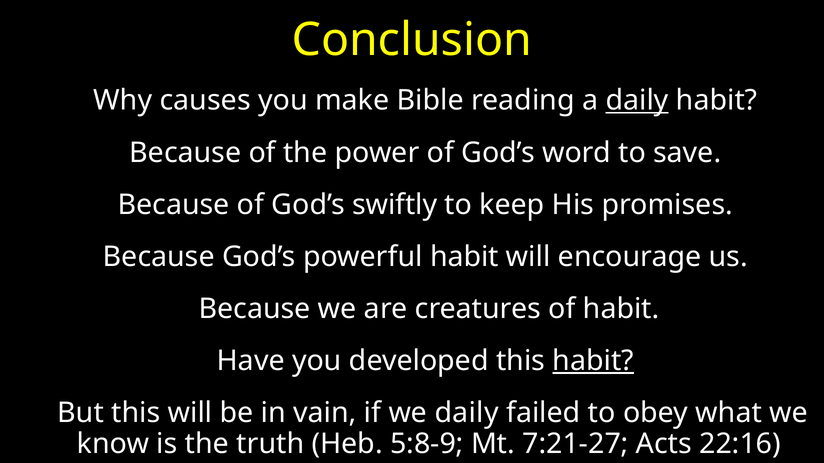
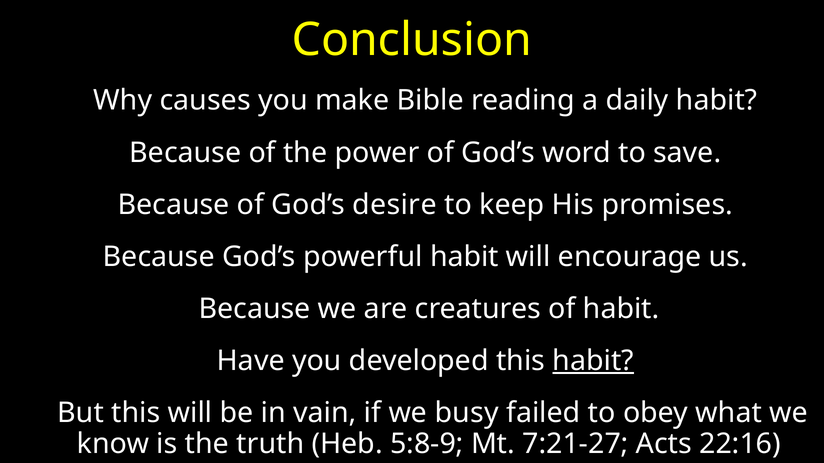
daily at (637, 101) underline: present -> none
swiftly: swiftly -> desire
we daily: daily -> busy
